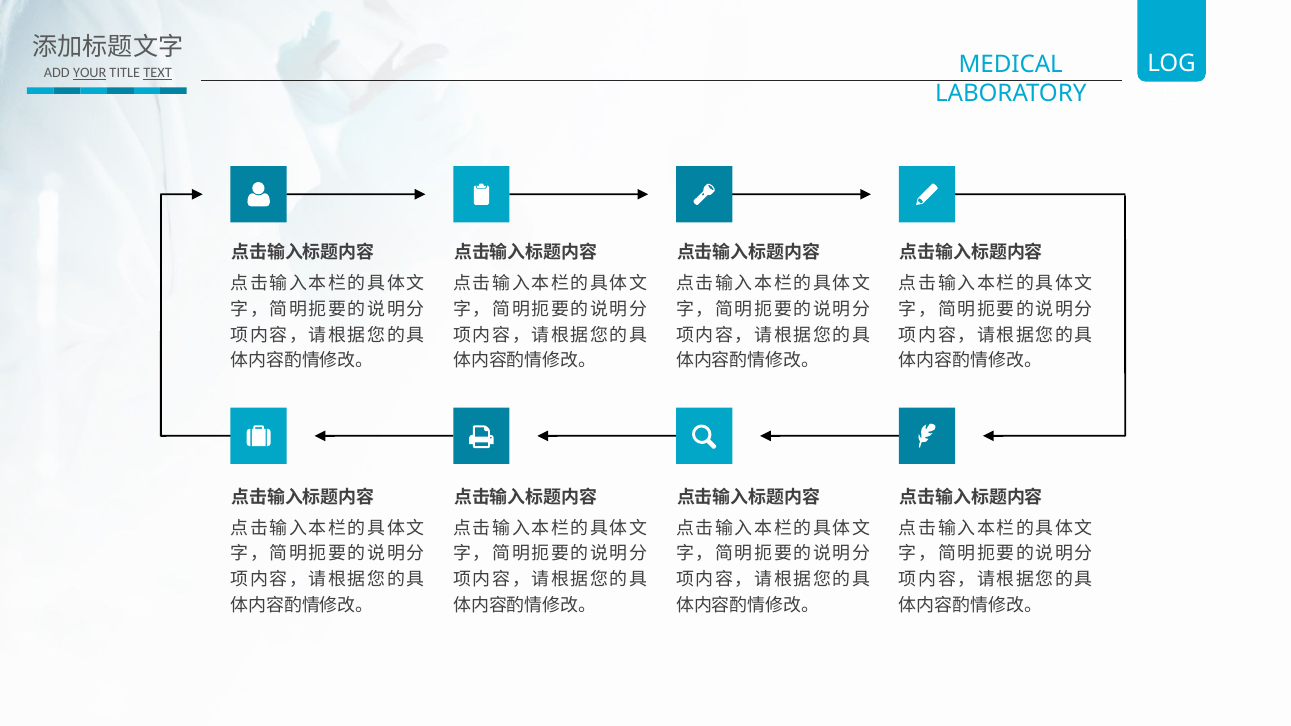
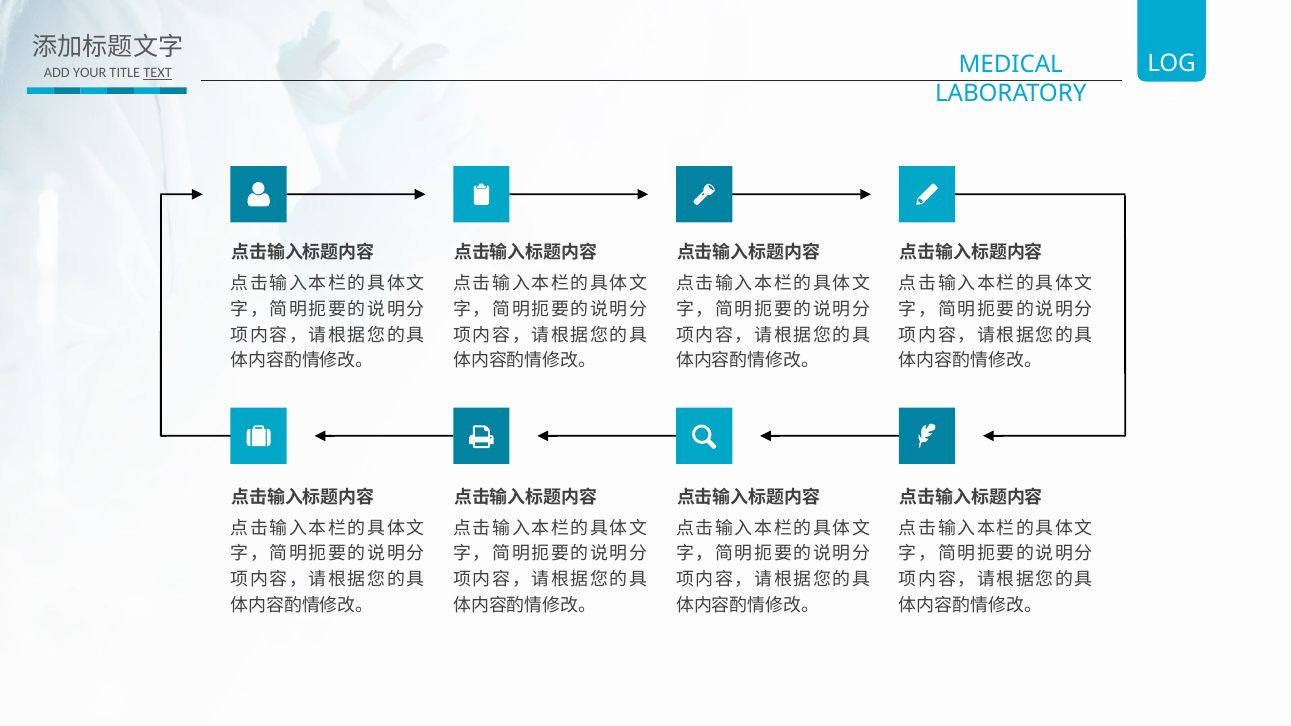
YOUR underline: present -> none
